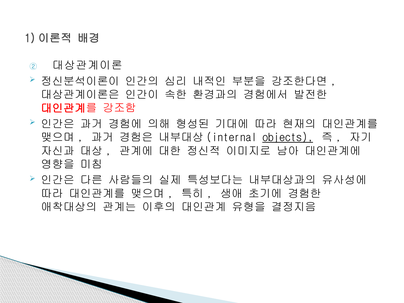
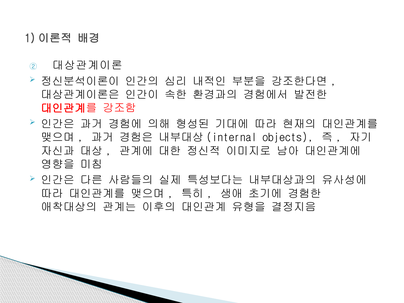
objects underline: present -> none
